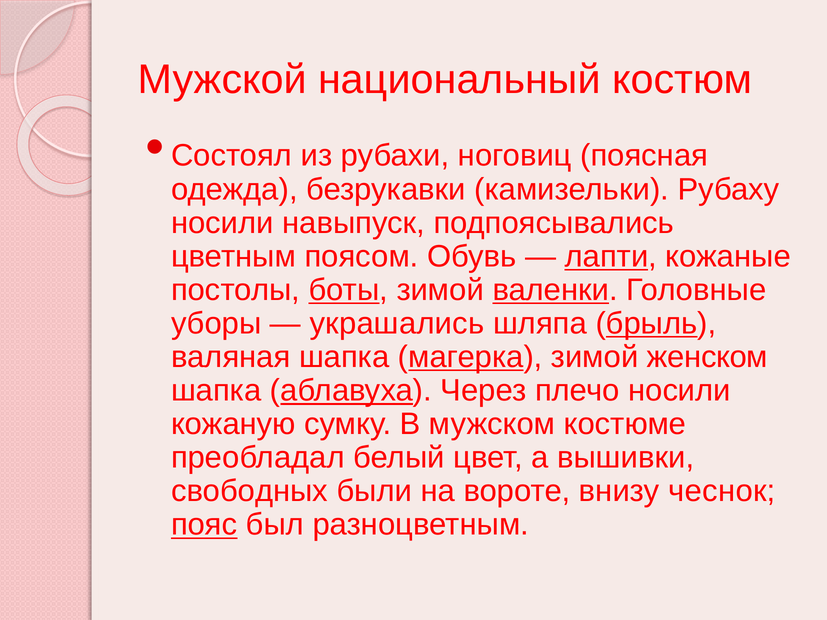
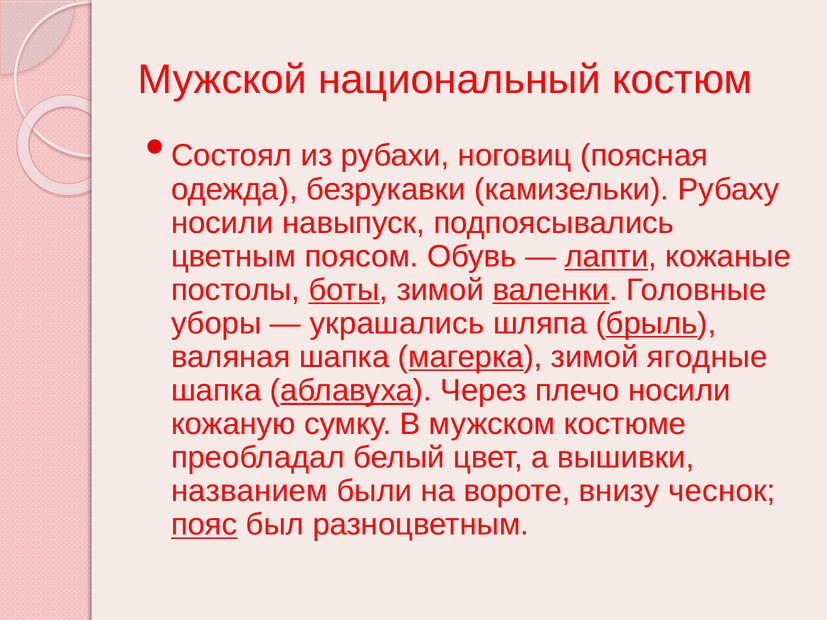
женском: женском -> ягодные
свободных: свободных -> названием
